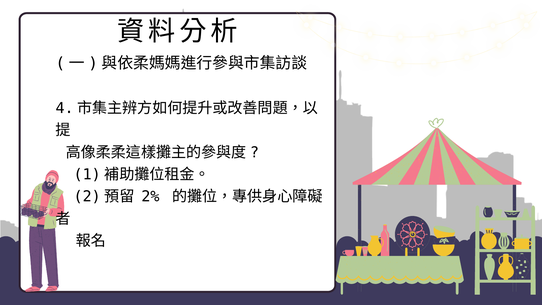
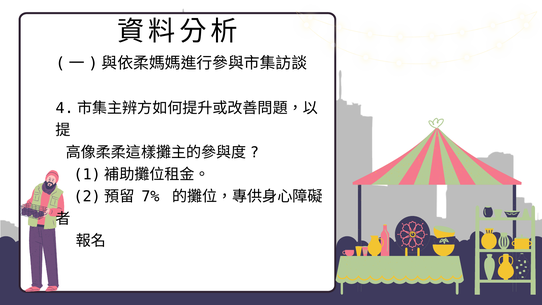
2%: 2% -> 7%
